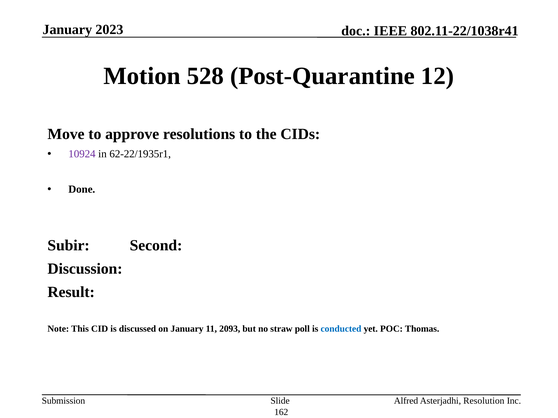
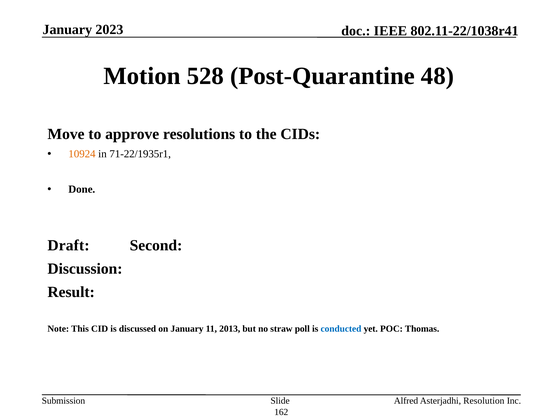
12: 12 -> 48
10924 colour: purple -> orange
62-22/1935r1: 62-22/1935r1 -> 71-22/1935r1
Subir: Subir -> Draft
2093: 2093 -> 2013
